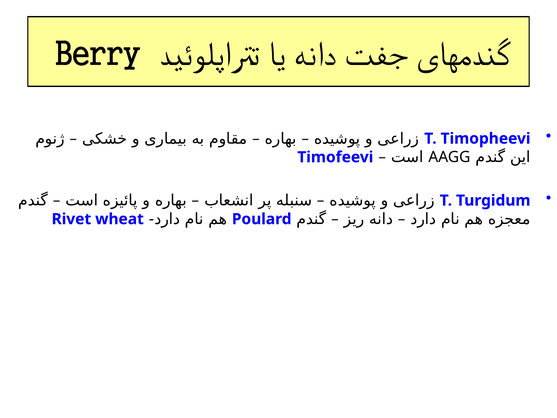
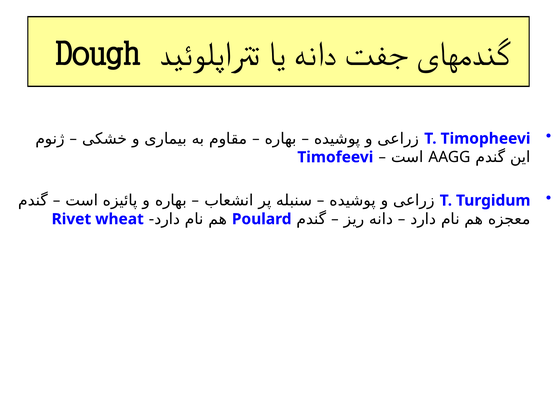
Berry: Berry -> Dough
